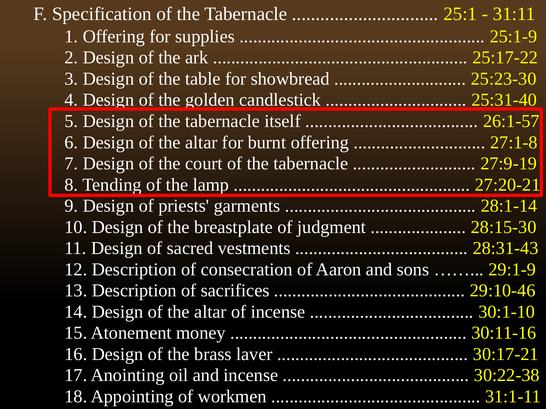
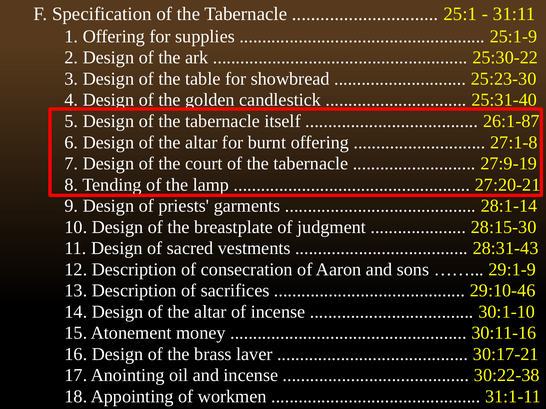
25:17-22: 25:17-22 -> 25:30-22
26:1-57: 26:1-57 -> 26:1-87
